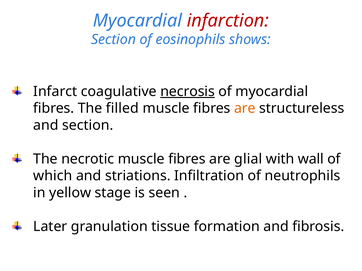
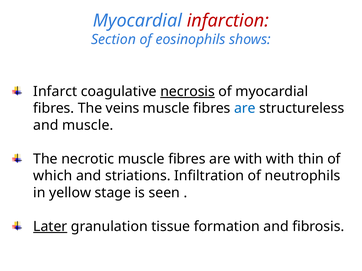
filled: filled -> veins
are at (245, 109) colour: orange -> blue
and section: section -> muscle
are glial: glial -> with
wall: wall -> thin
Later underline: none -> present
